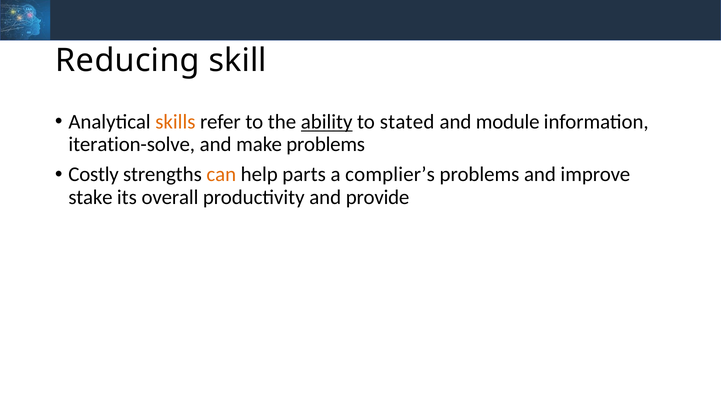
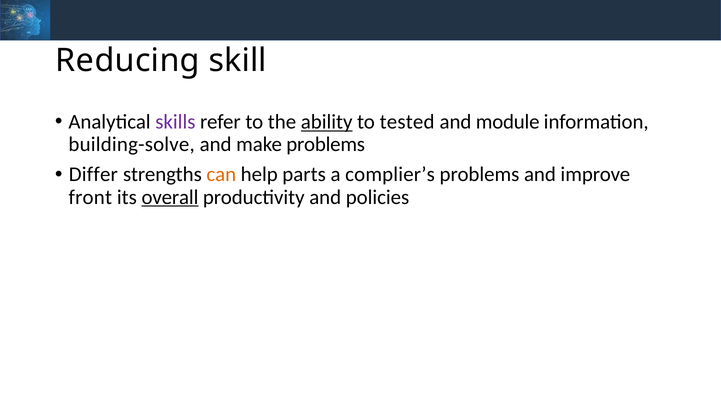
skills colour: orange -> purple
stated: stated -> tested
iteration-solve: iteration-solve -> building-solve
Costly: Costly -> Differ
stake: stake -> front
overall underline: none -> present
provide: provide -> policies
